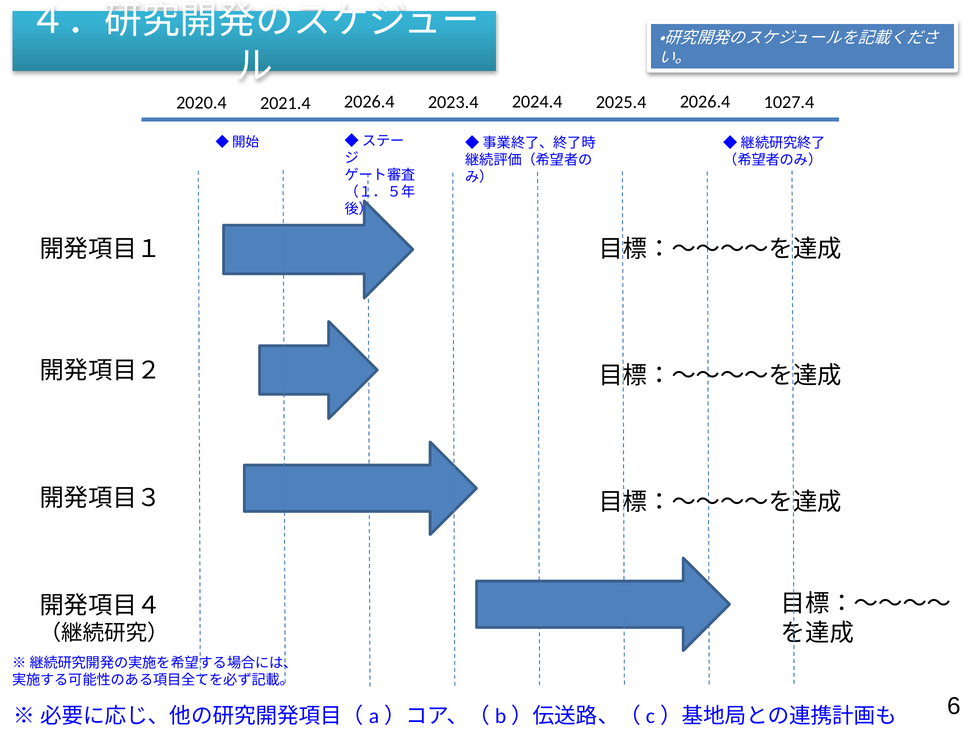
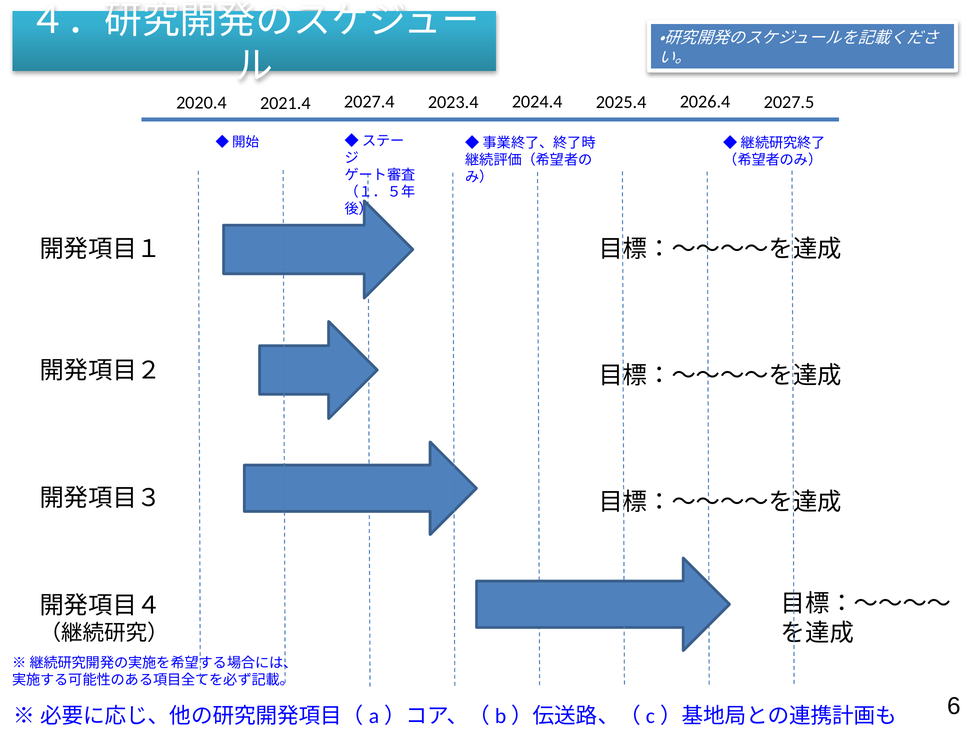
2026.4 at (369, 102): 2026.4 -> 2027.4
1027.4: 1027.4 -> 2027.5
